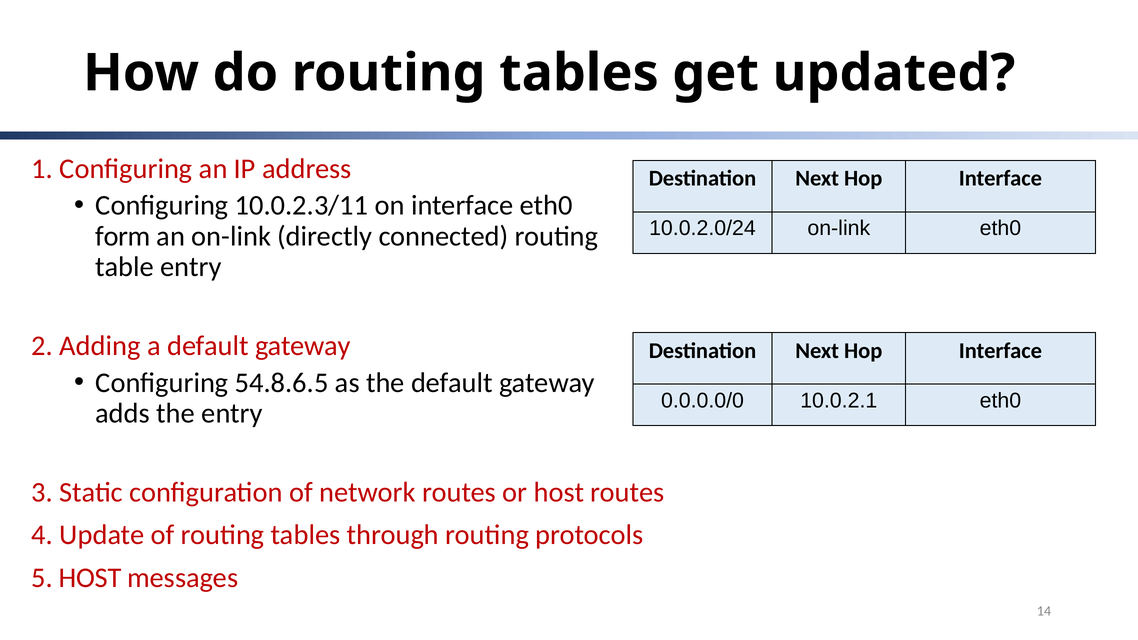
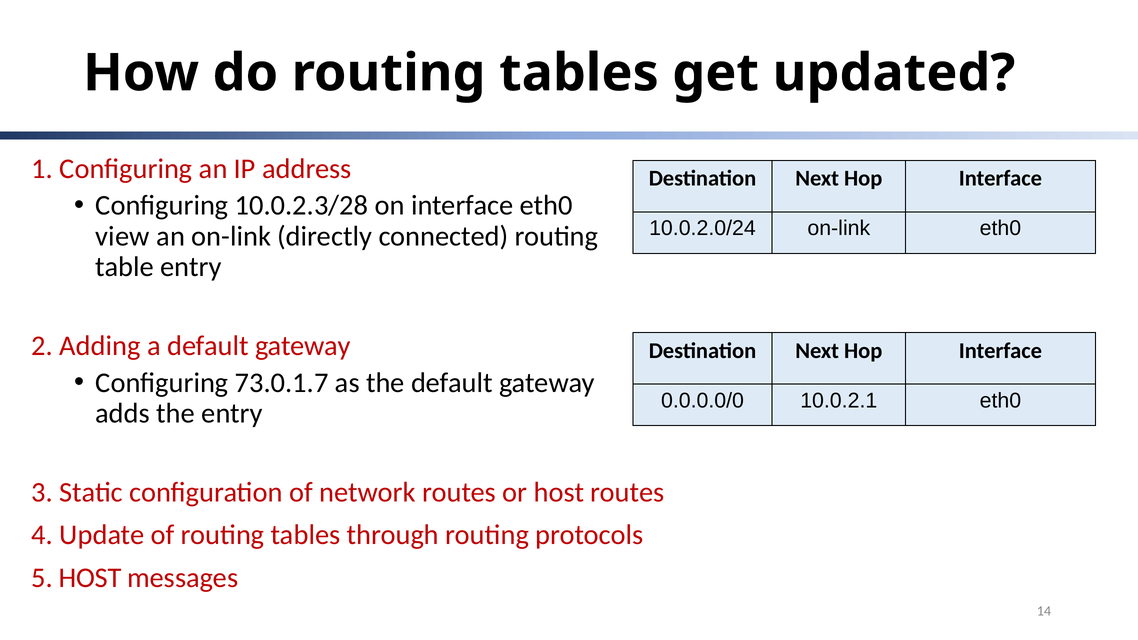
10.0.2.3/11: 10.0.2.3/11 -> 10.0.2.3/28
form: form -> view
54.8.6.5: 54.8.6.5 -> 73.0.1.7
